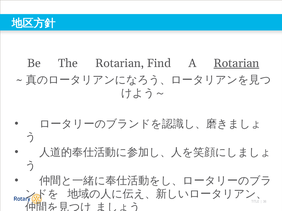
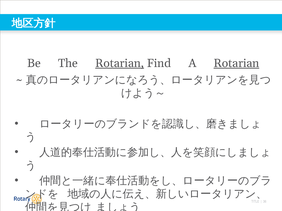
Rotarian at (120, 63) underline: none -> present
